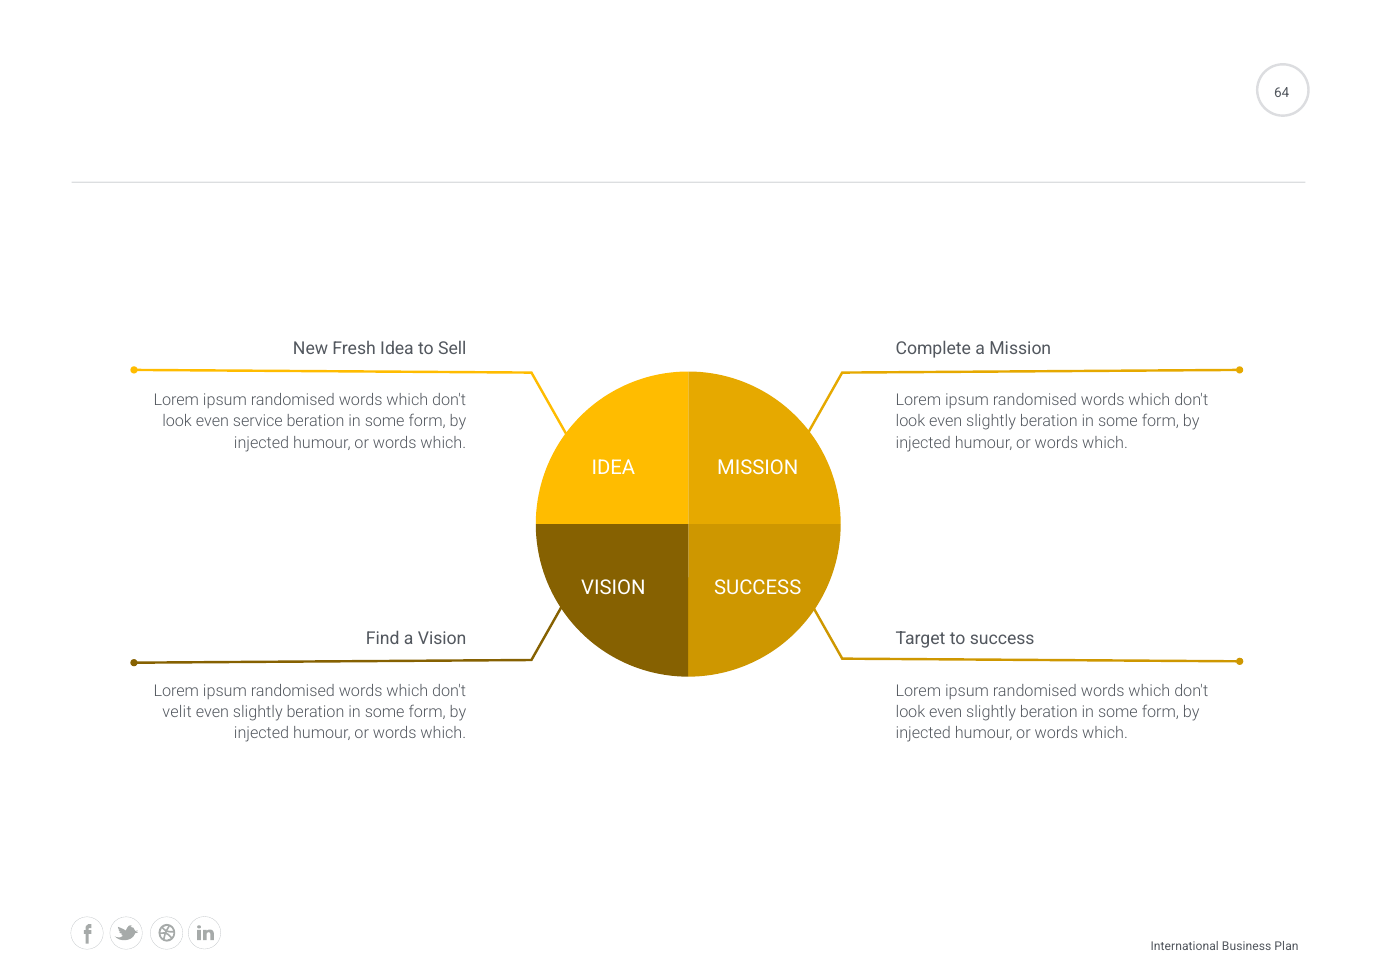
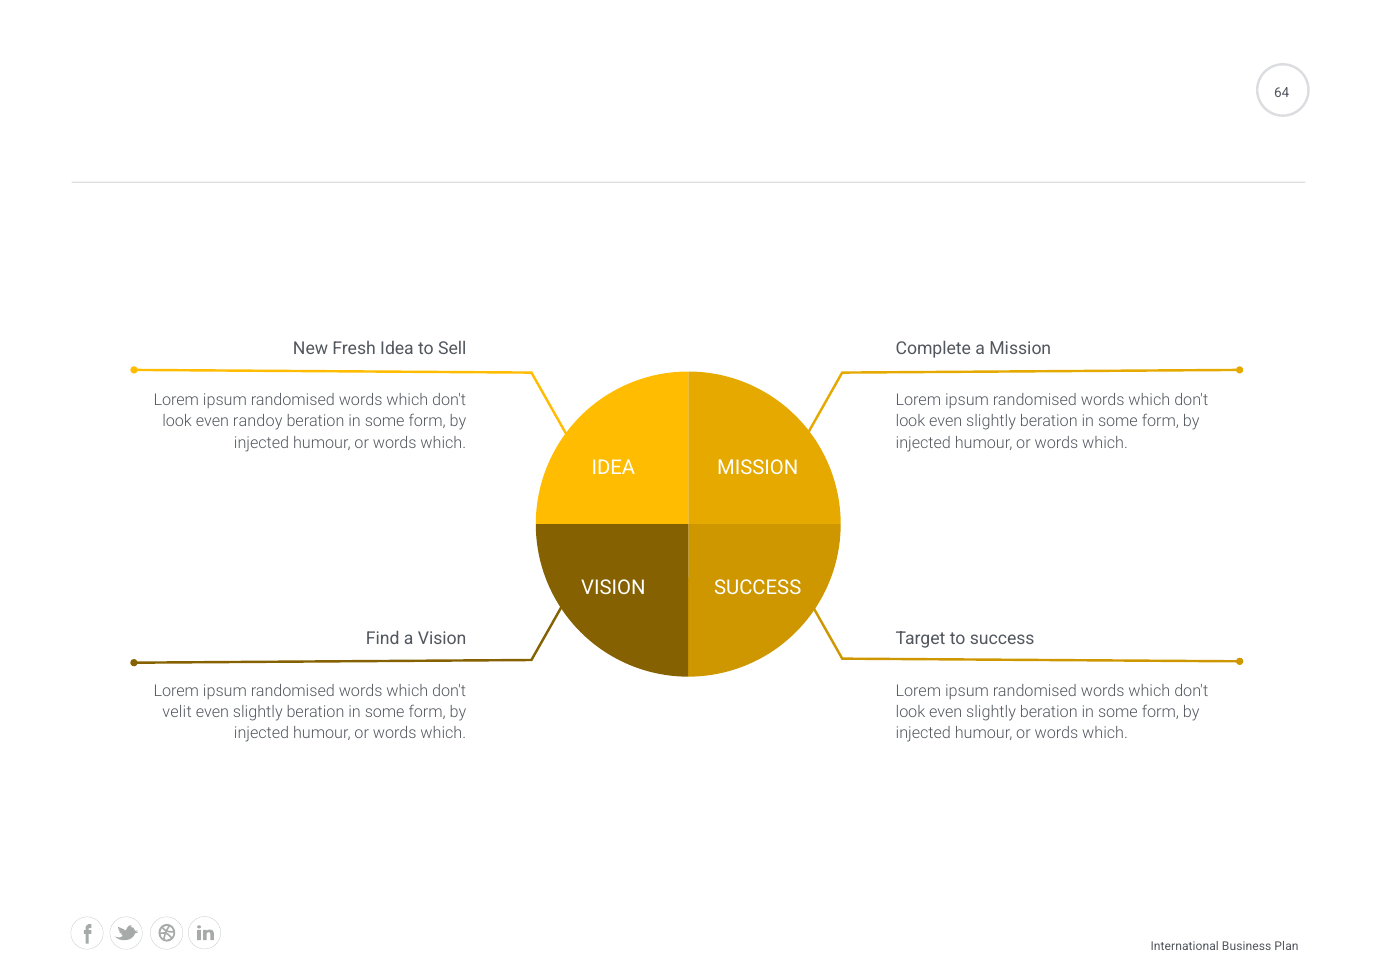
service: service -> randoy
